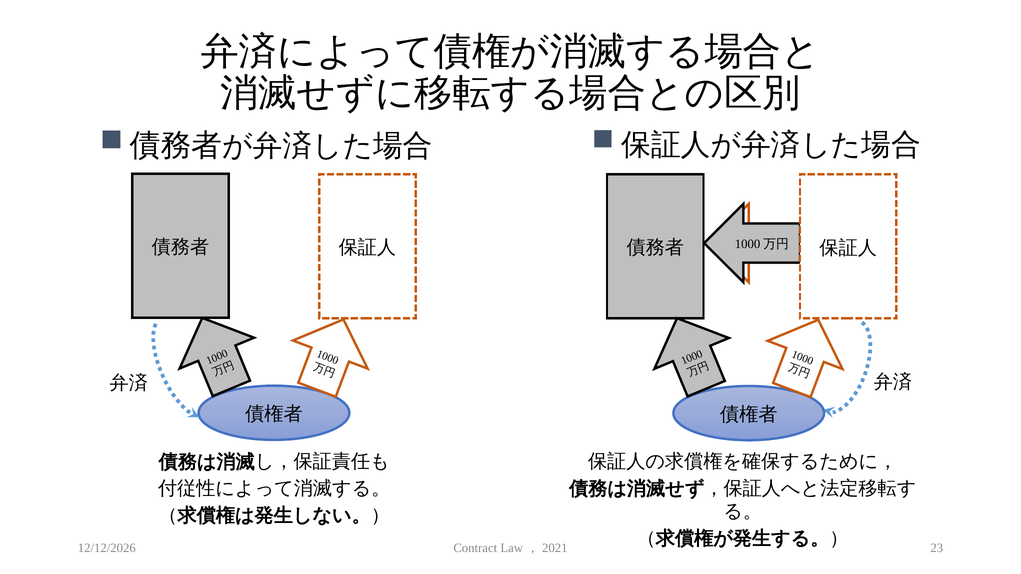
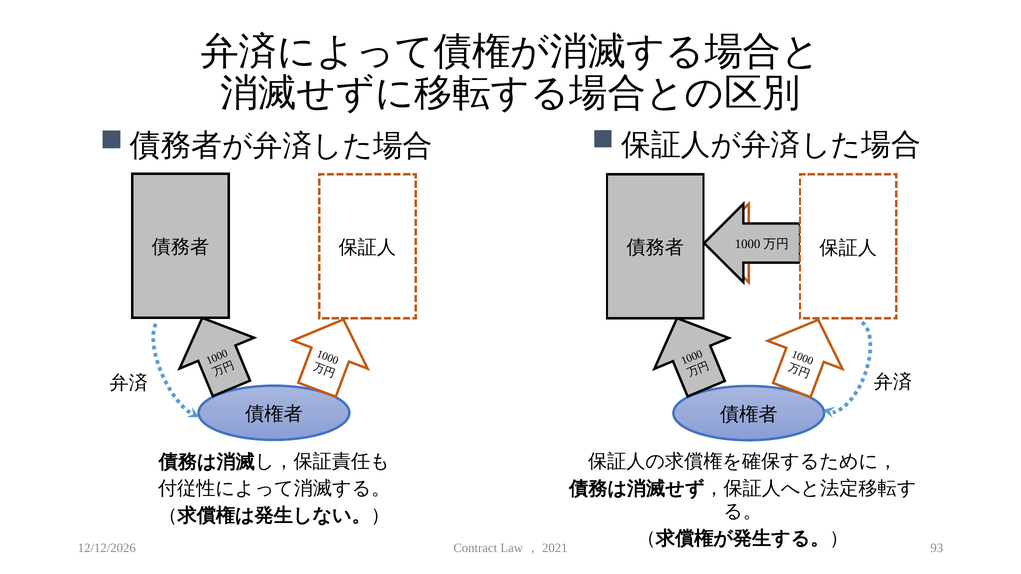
23: 23 -> 93
